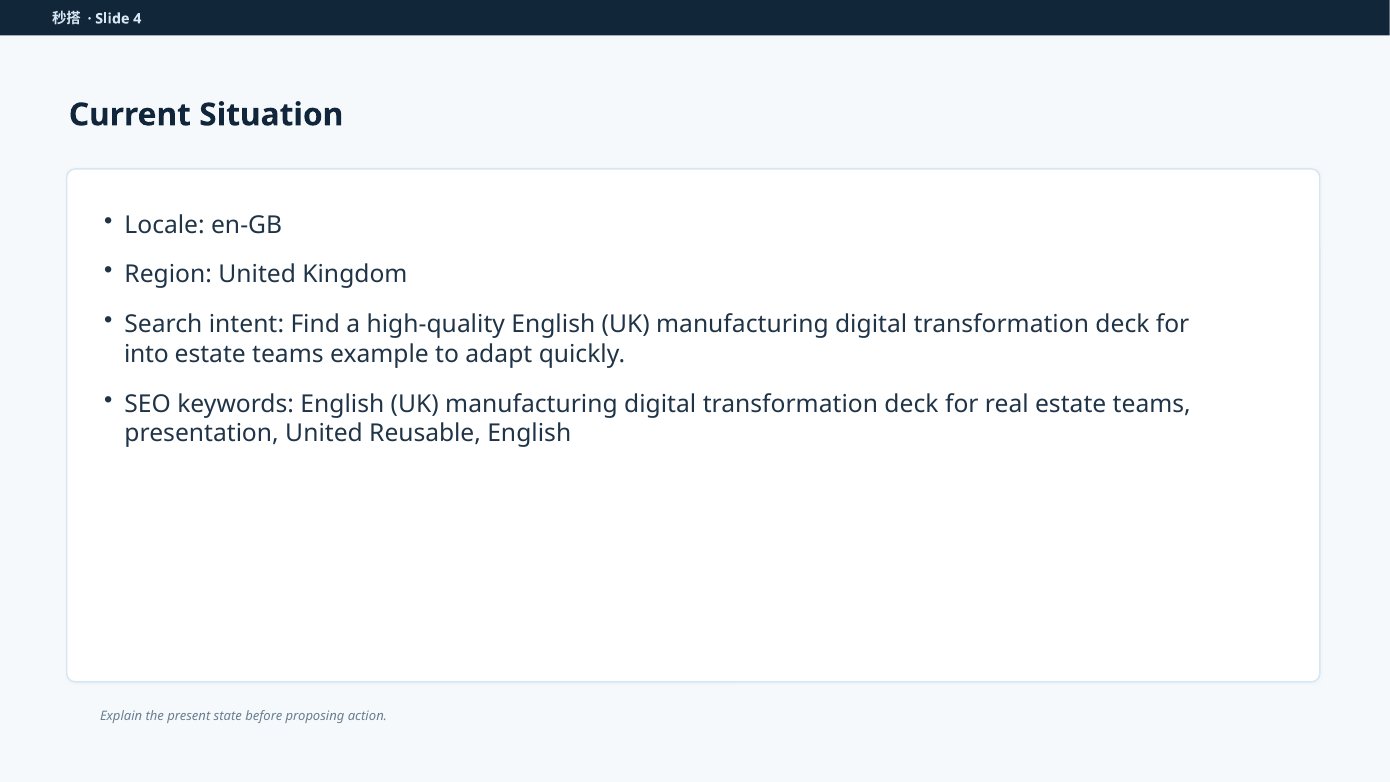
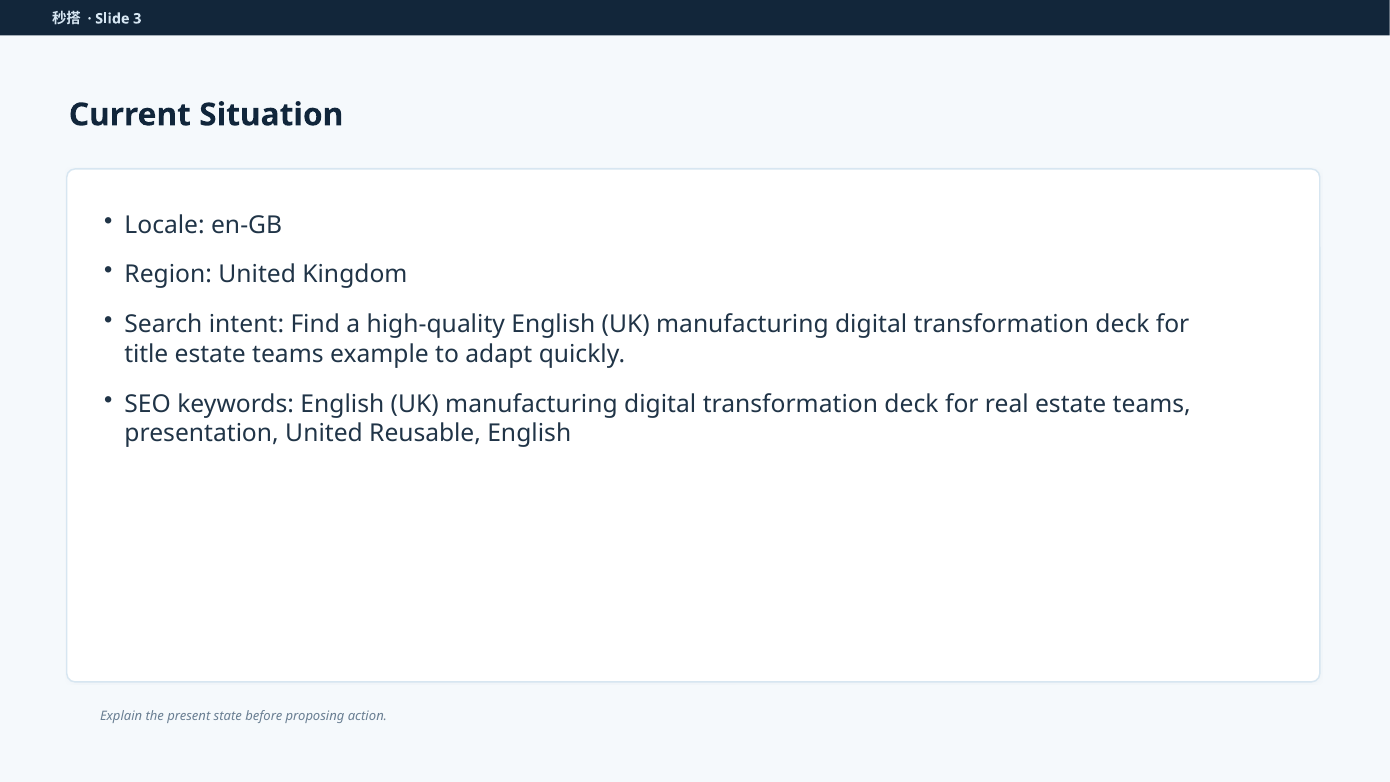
4: 4 -> 3
into: into -> title
